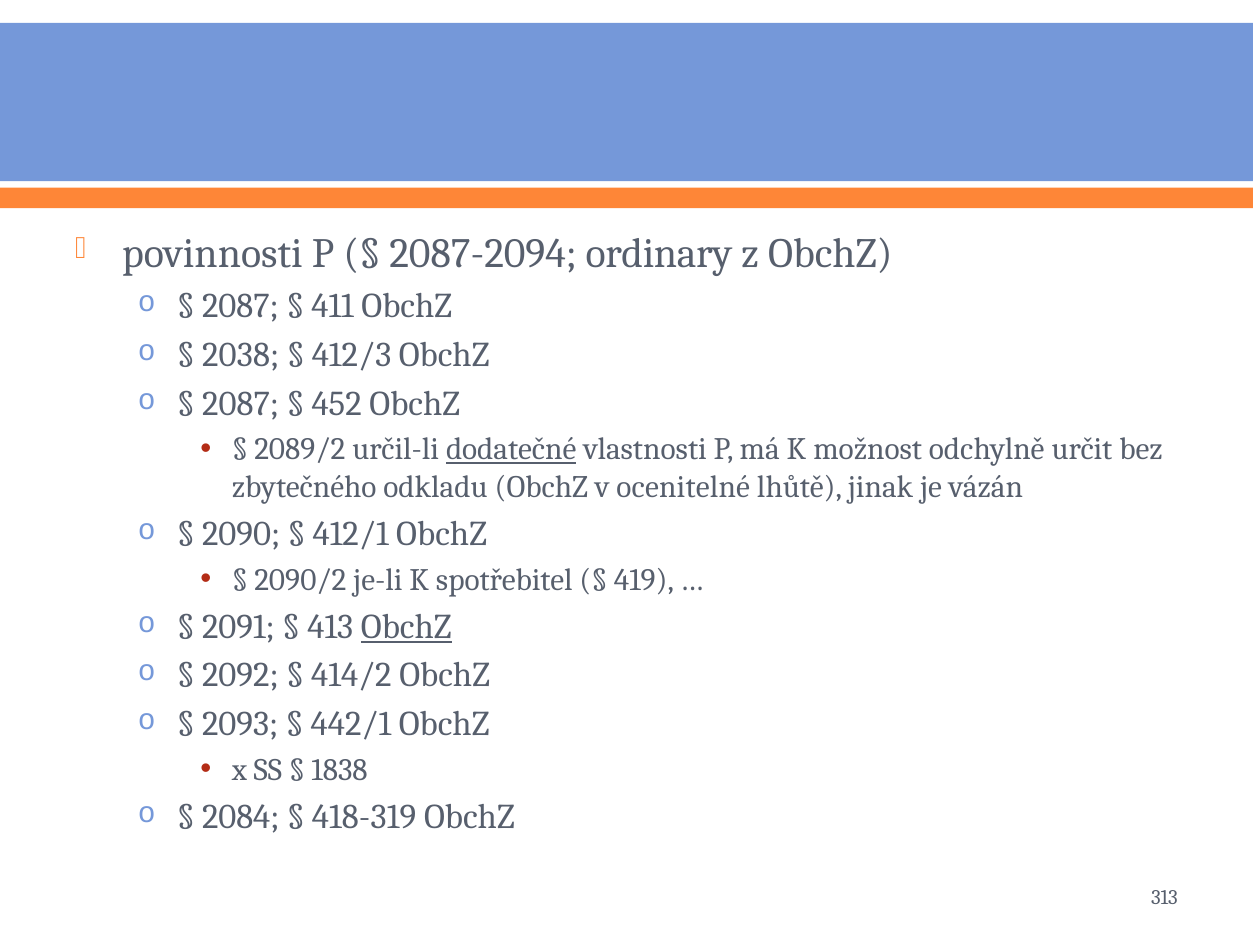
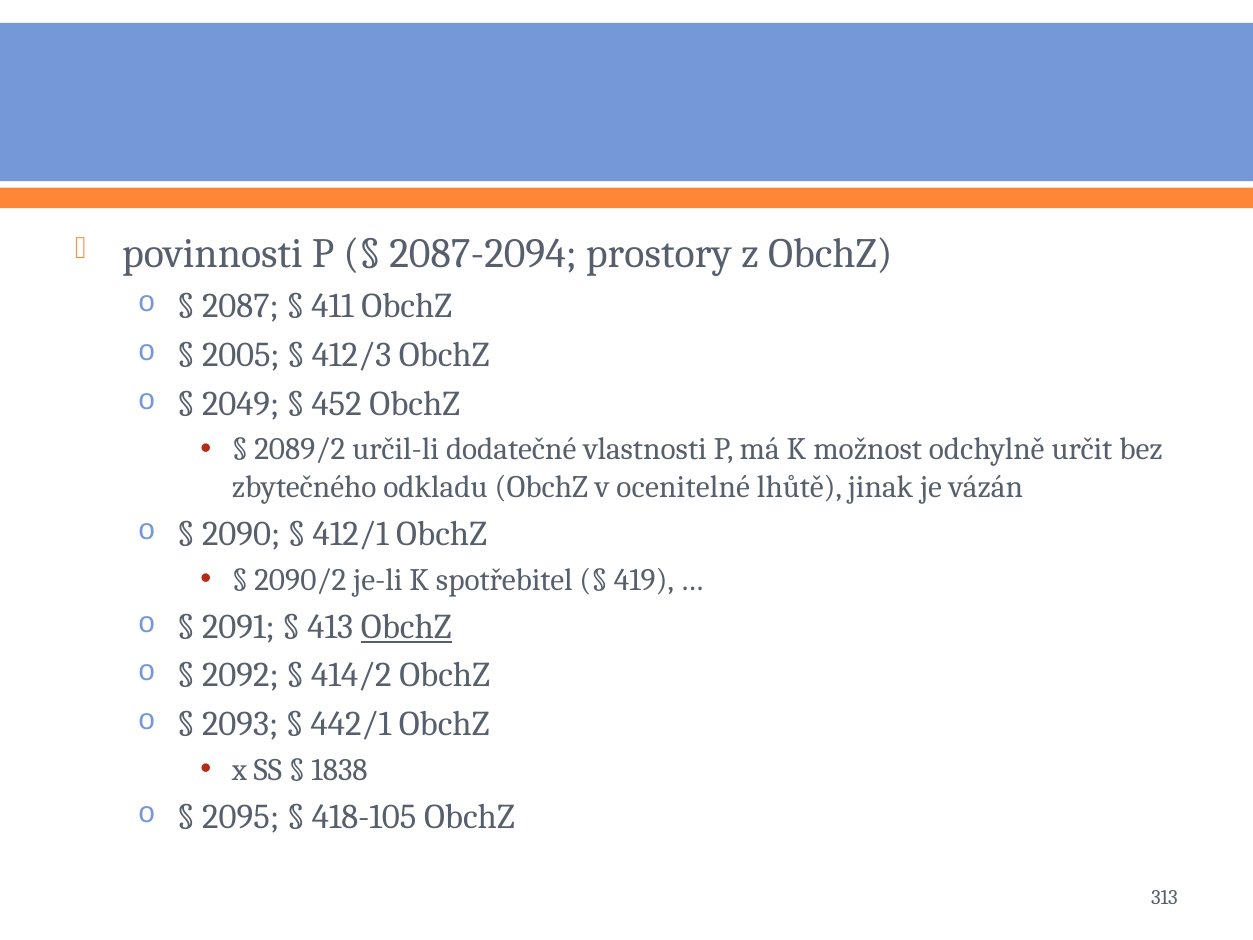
ordinary: ordinary -> prostory
2038: 2038 -> 2005
2087 at (241, 404): 2087 -> 2049
dodatečné underline: present -> none
2084: 2084 -> 2095
418-319: 418-319 -> 418-105
